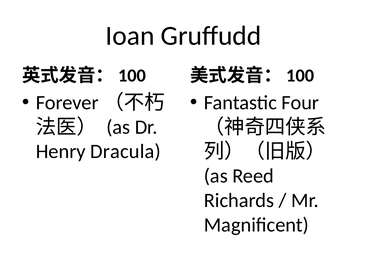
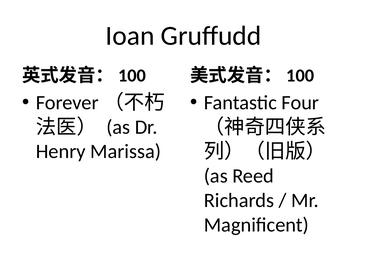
Dracula: Dracula -> Marissa
